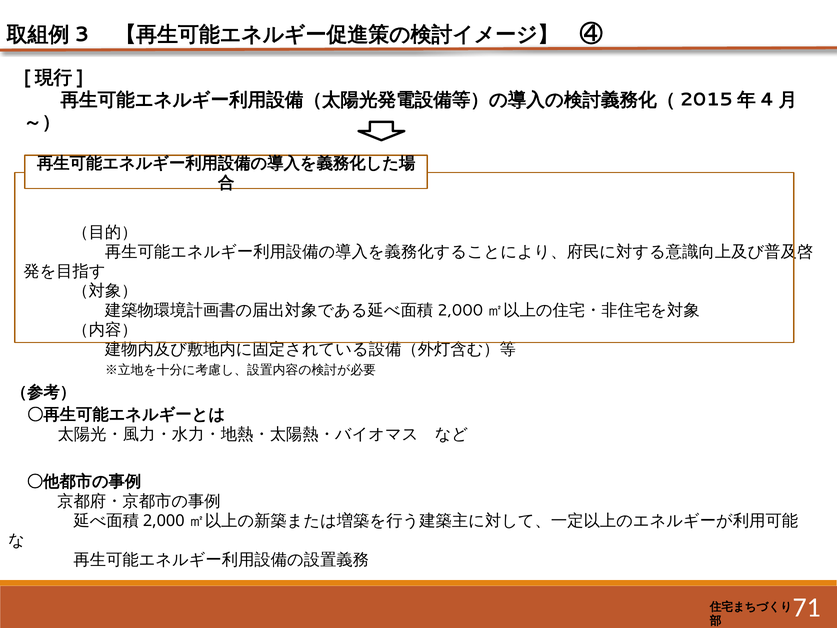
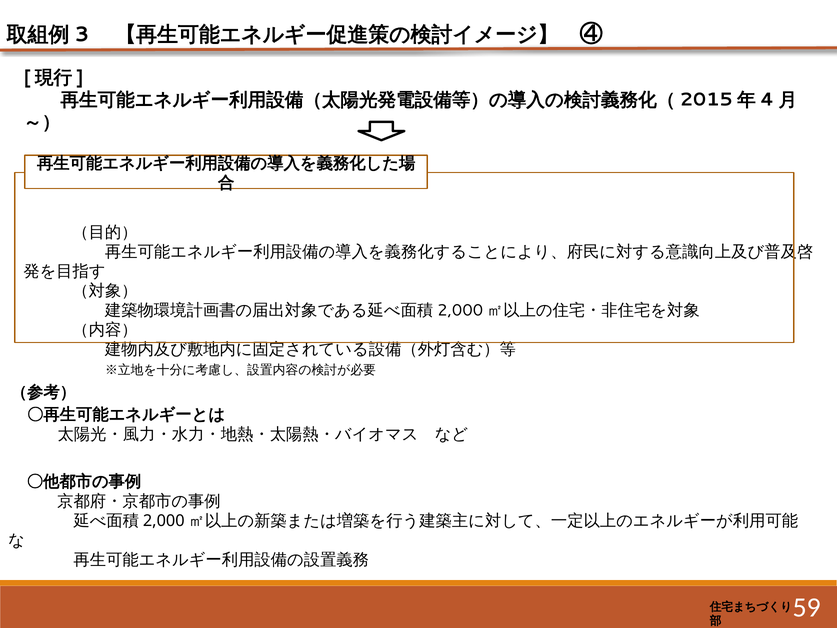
71: 71 -> 59
